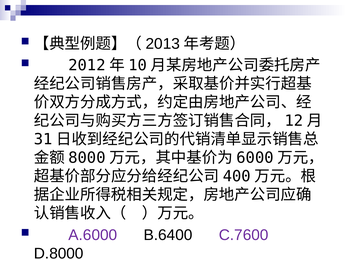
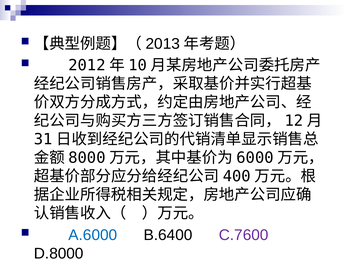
A.6000 colour: purple -> blue
